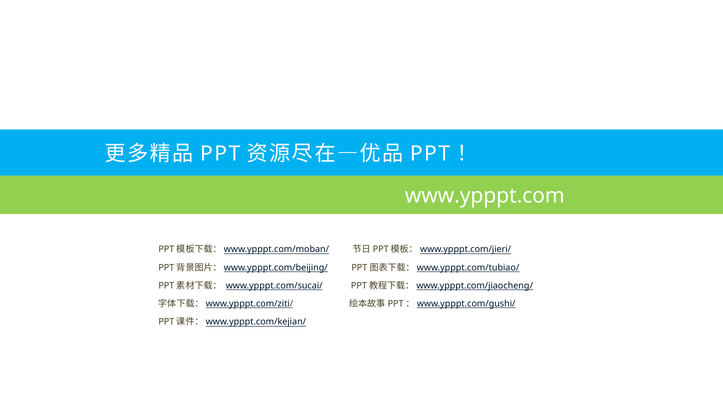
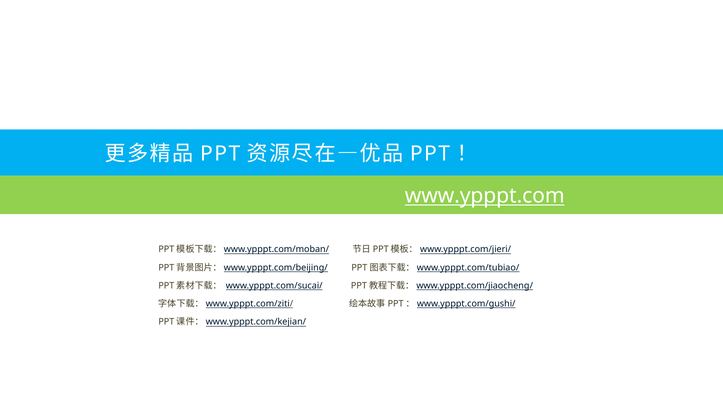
www.ypppt.com underline: none -> present
